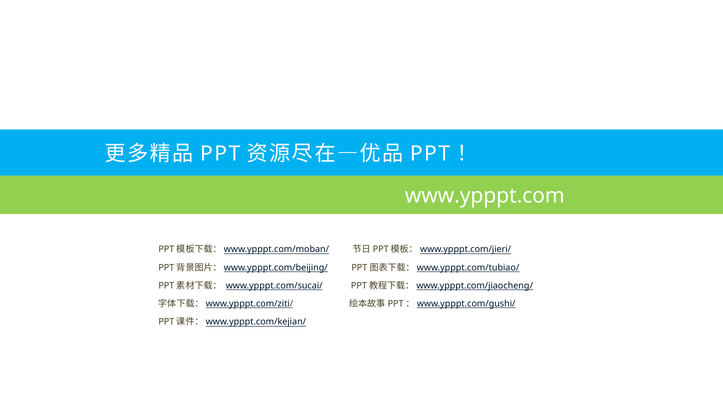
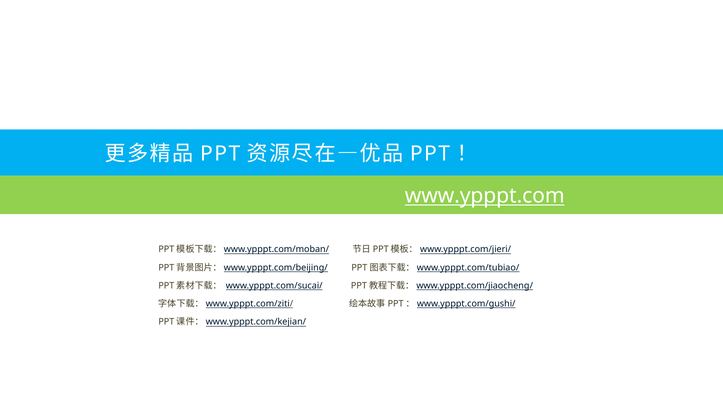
www.ypppt.com underline: none -> present
